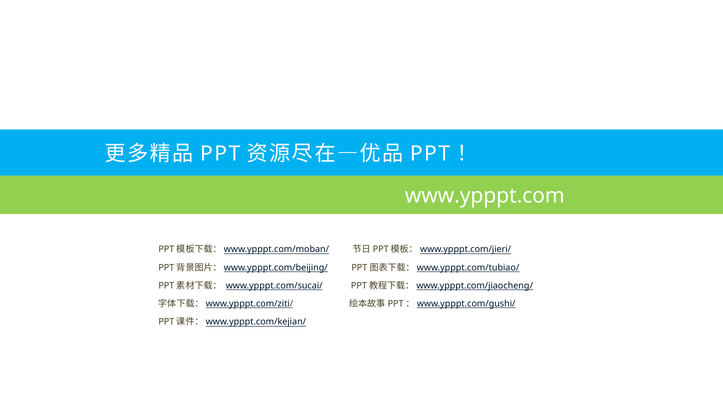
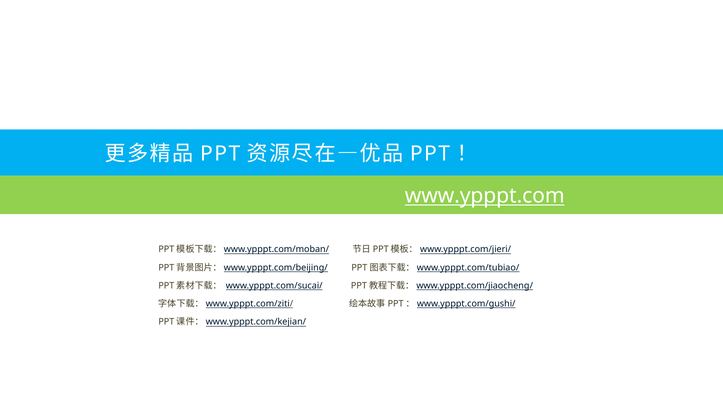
www.ypppt.com underline: none -> present
